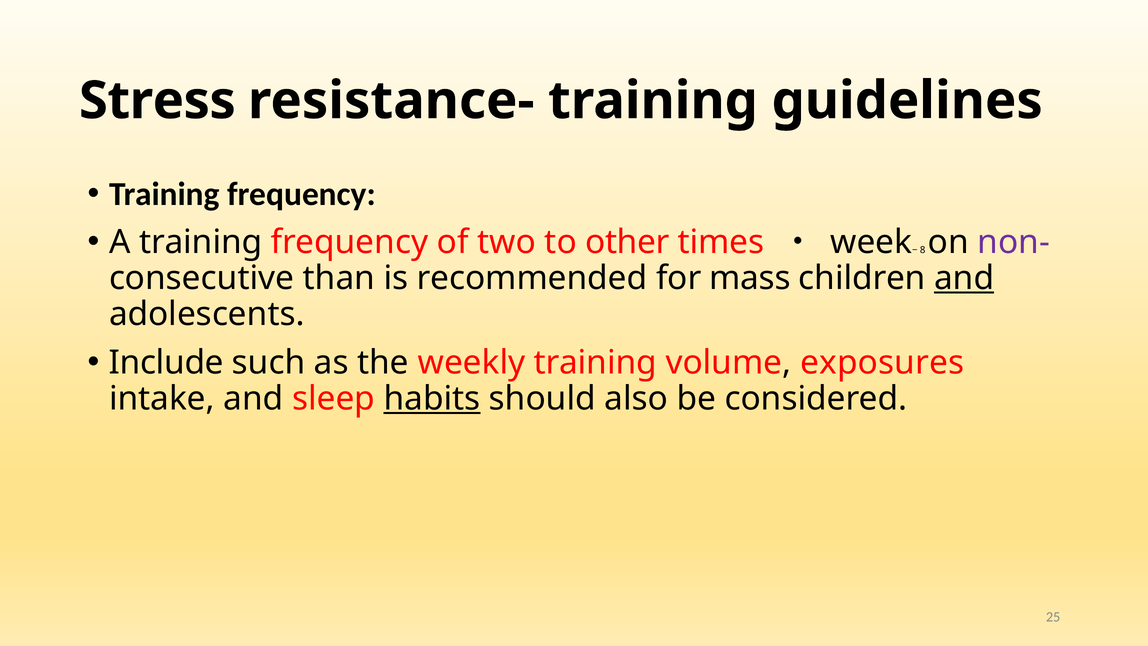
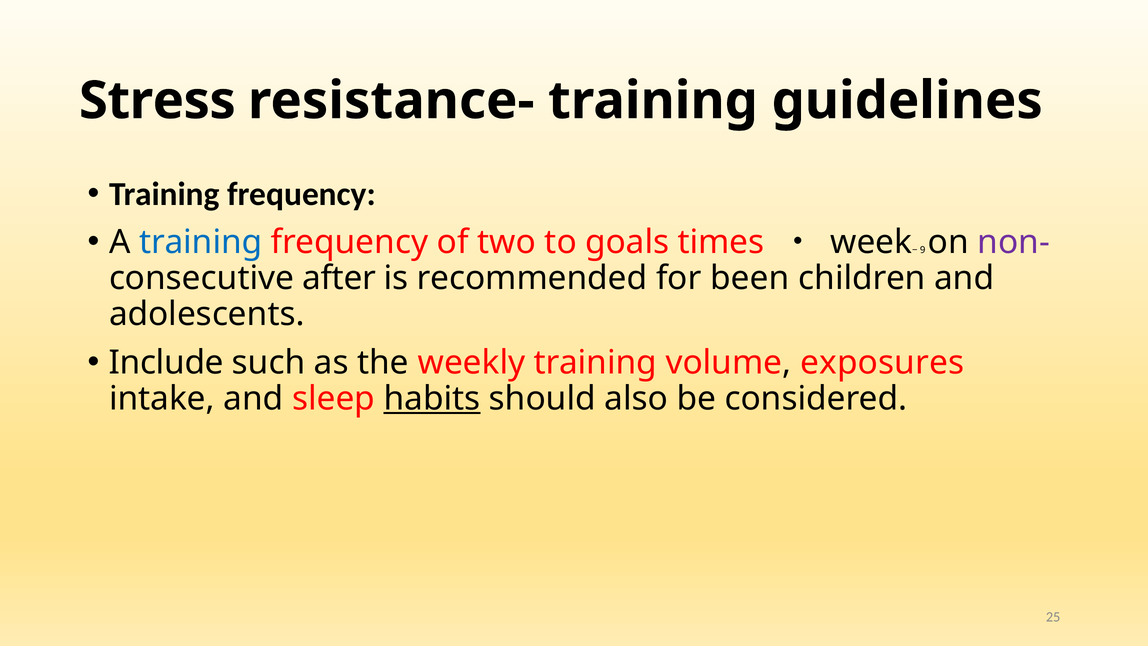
training at (201, 242) colour: black -> blue
other: other -> goals
8: 8 -> 9
than: than -> after
mass: mass -> been
and at (964, 278) underline: present -> none
